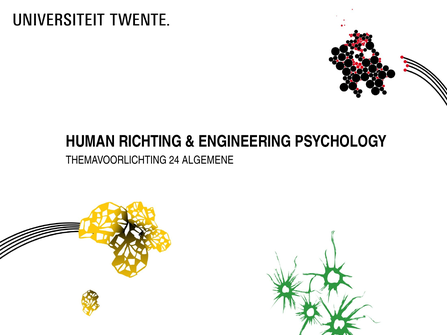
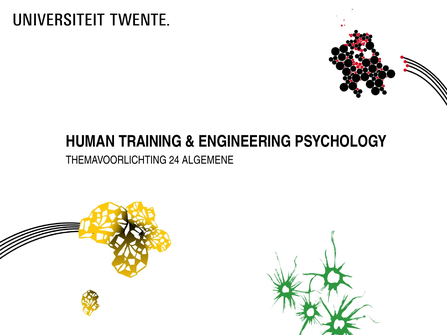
RICHTING: RICHTING -> TRAINING
